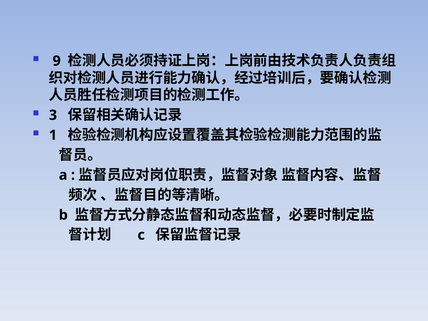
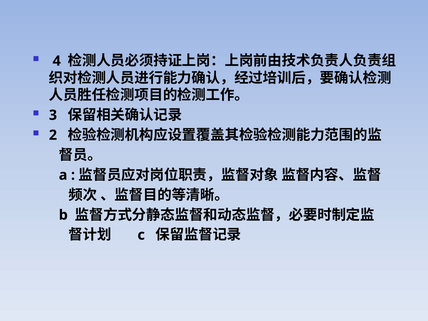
9: 9 -> 4
1: 1 -> 2
